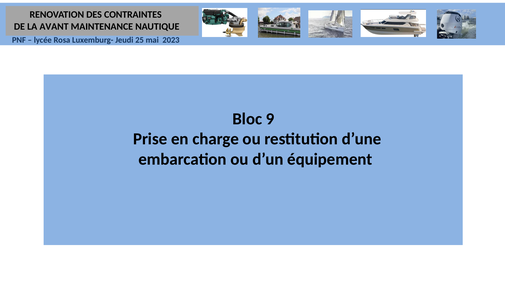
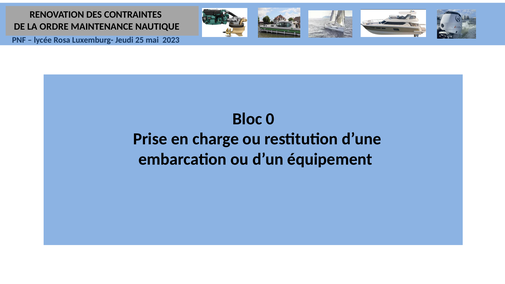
AVANT: AVANT -> ORDRE
9: 9 -> 0
